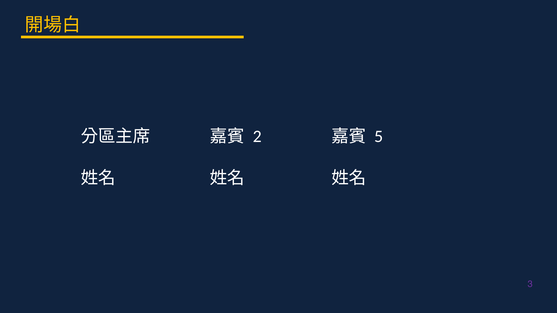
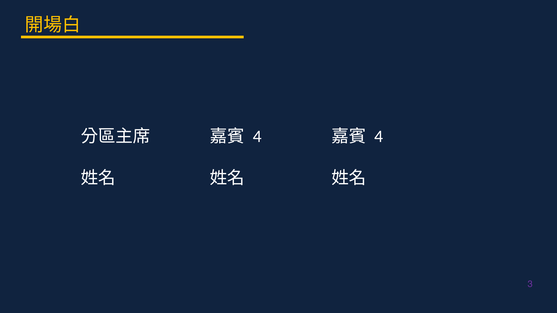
2 at (257, 137): 2 -> 4
5 at (379, 137): 5 -> 4
